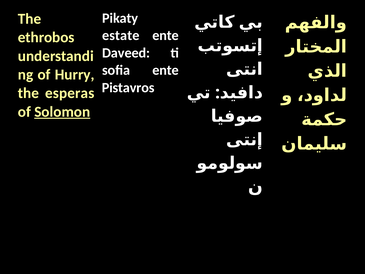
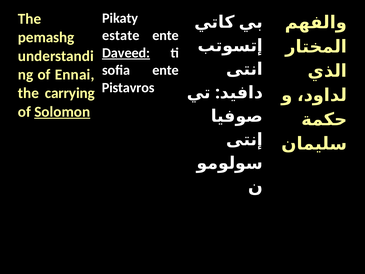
ethrobos: ethrobos -> pemashg
Daveed underline: none -> present
Hurry: Hurry -> Ennai
esperas: esperas -> carrying
